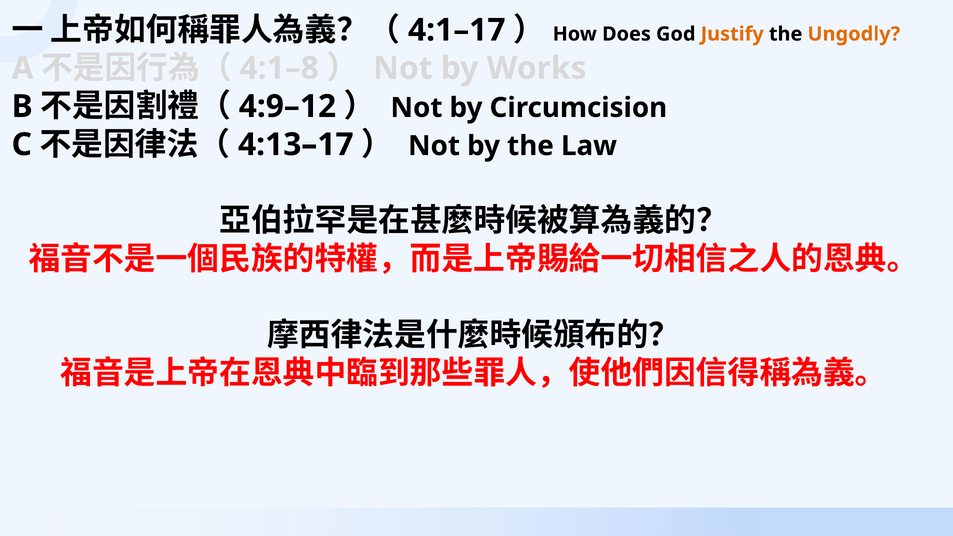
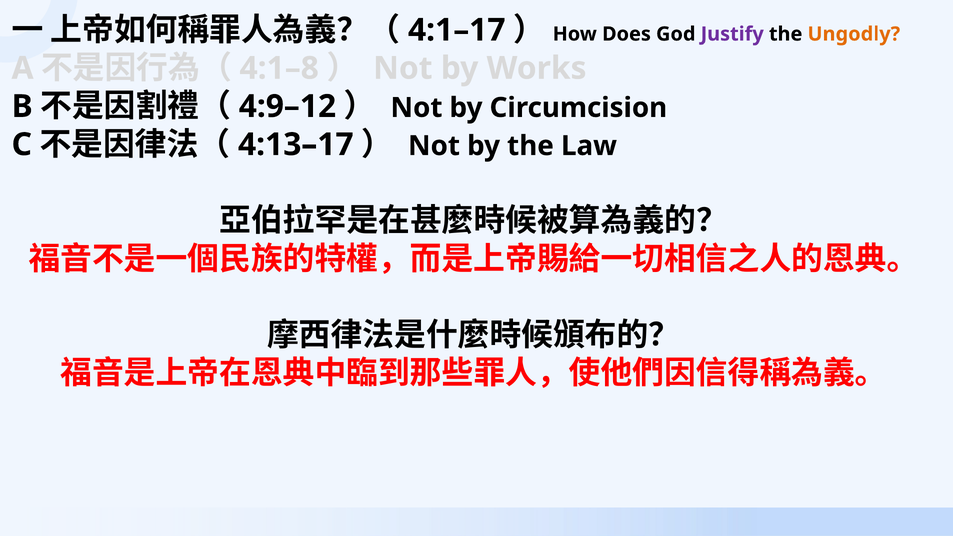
Justify colour: orange -> purple
